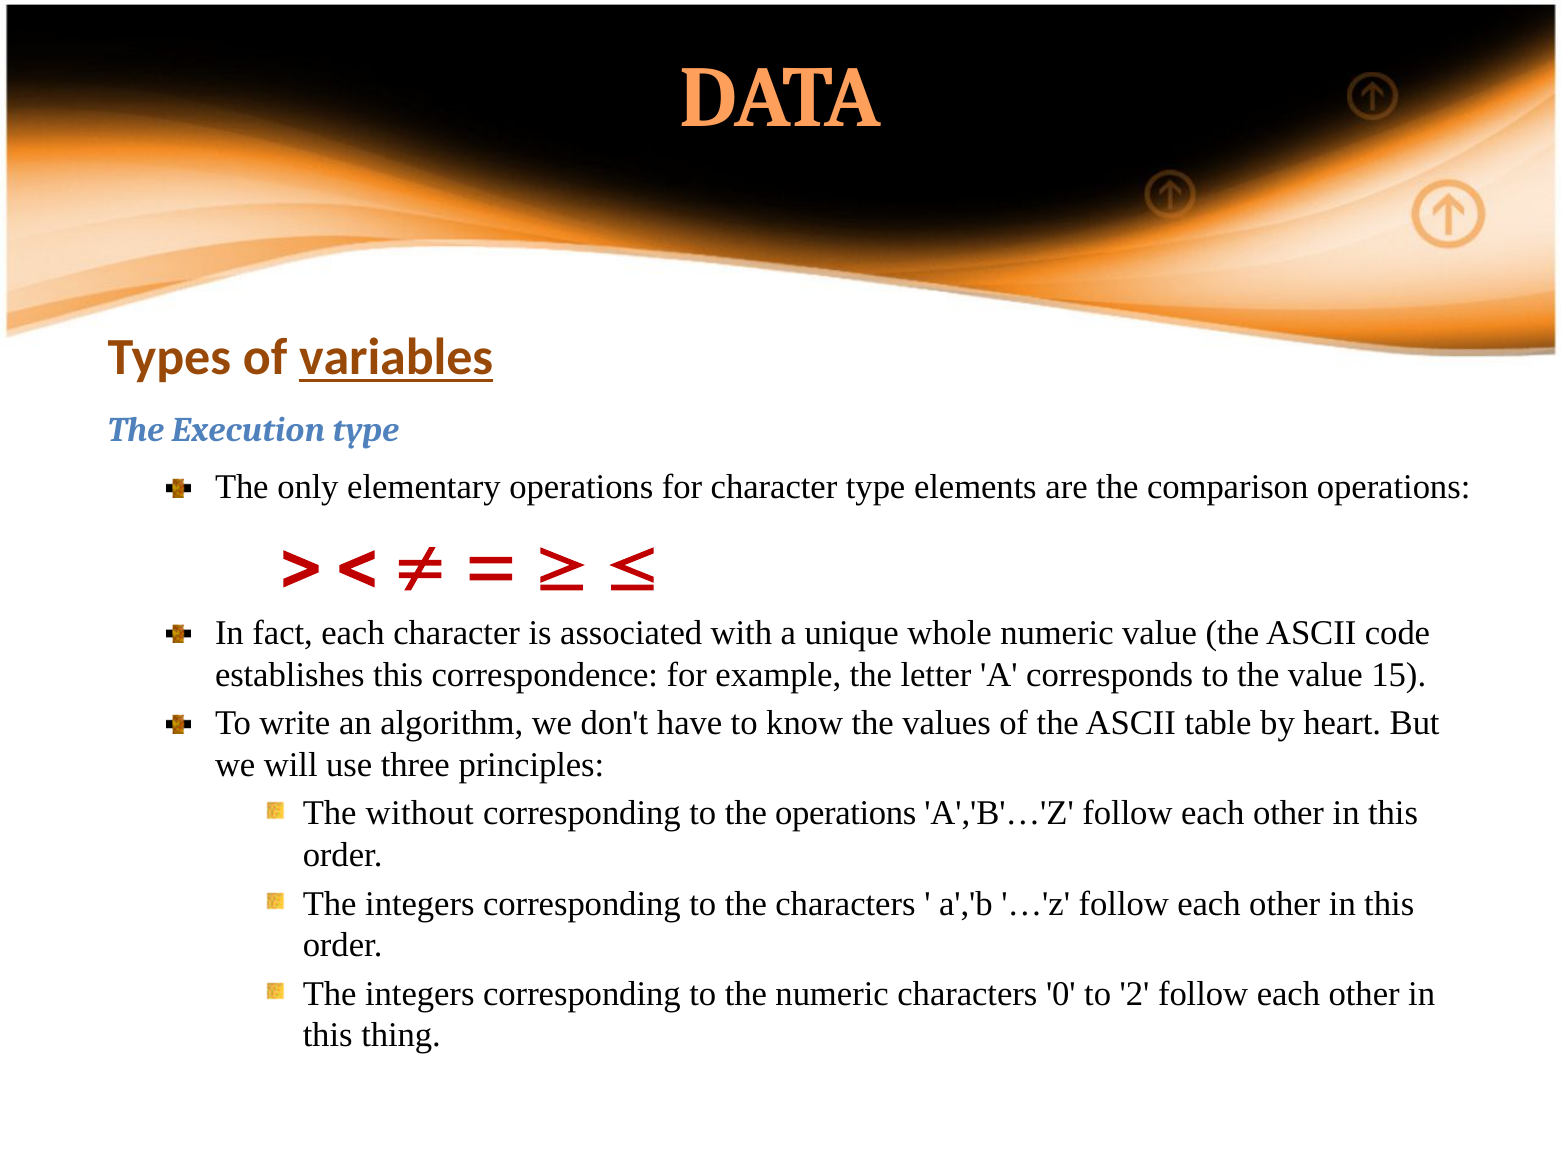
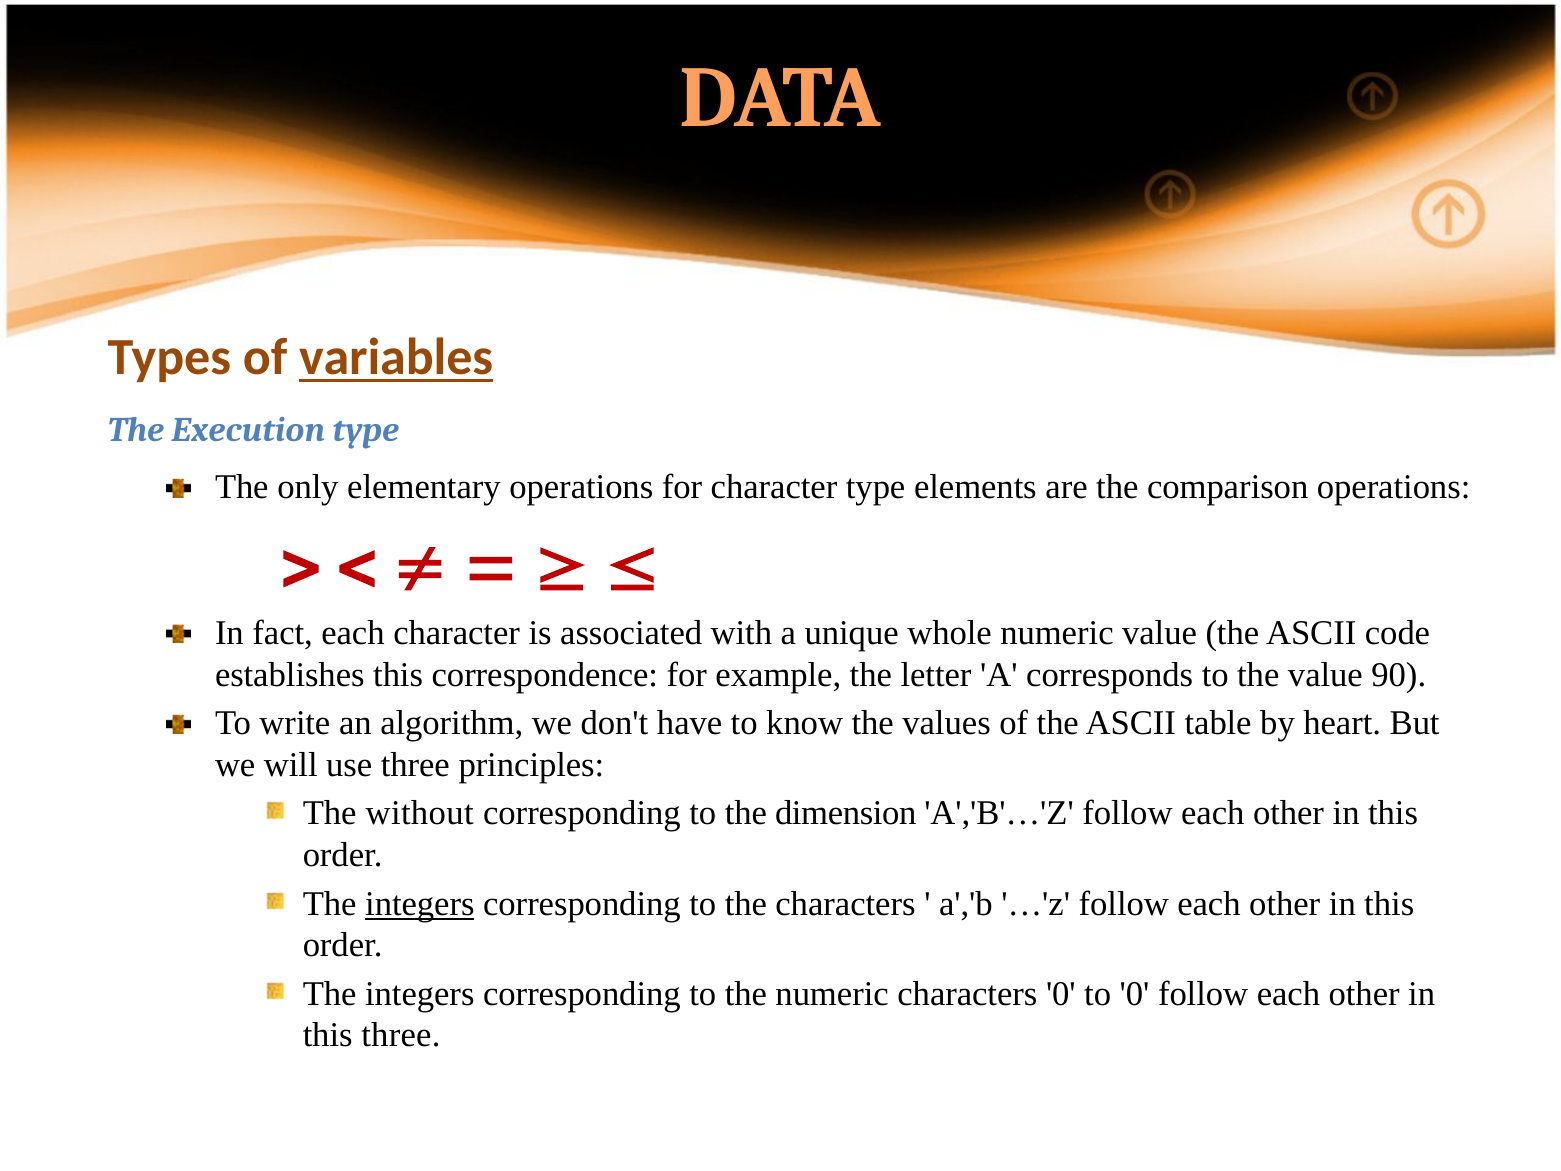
15: 15 -> 90
the operations: operations -> dimension
integers at (420, 904) underline: none -> present
to 2: 2 -> 0
this thing: thing -> three
